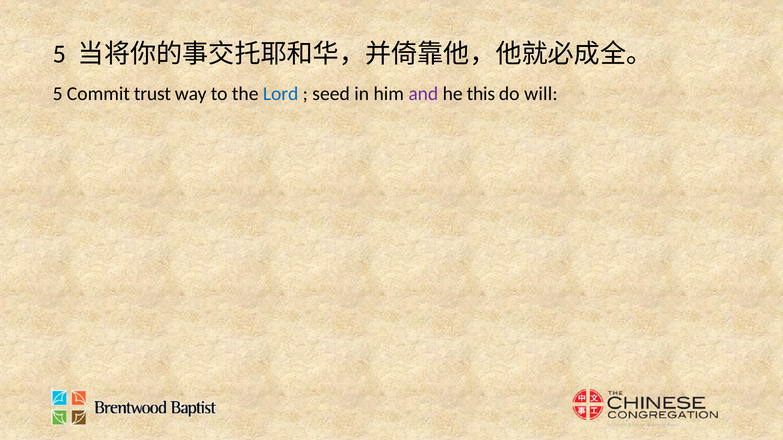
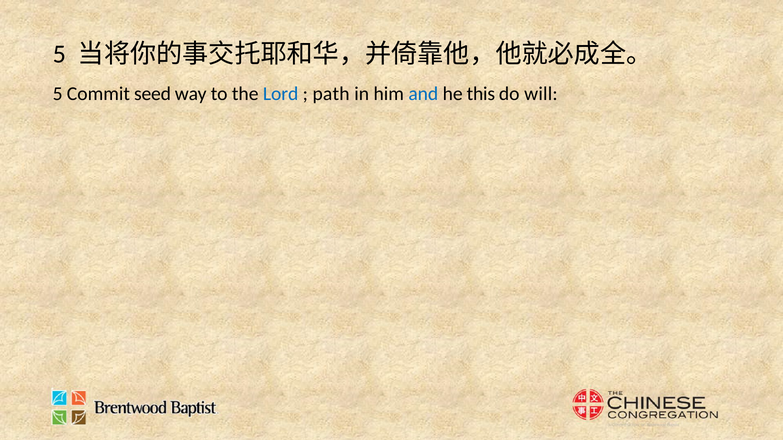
trust: trust -> seed
seed: seed -> path
and colour: purple -> blue
